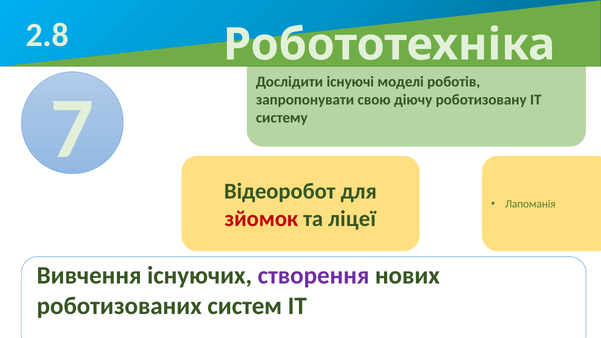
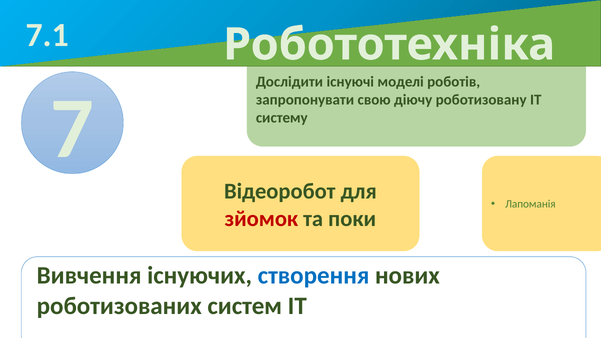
2.8: 2.8 -> 7.1
ліцеї: ліцеї -> поки
створення colour: purple -> blue
